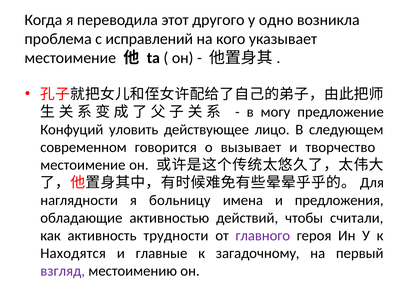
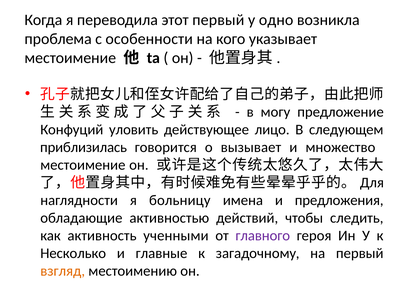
этот другого: другого -> первый
исправлений: исправлений -> особенности
современном: современном -> приблизилась
творчество: творчество -> множество
считали: считали -> следить
трудности: трудности -> ученными
Находятся: Находятся -> Несколько
взгляд colour: purple -> orange
